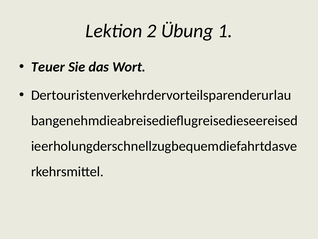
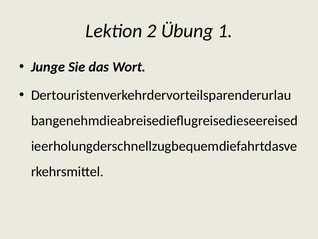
Teuer: Teuer -> Junge
